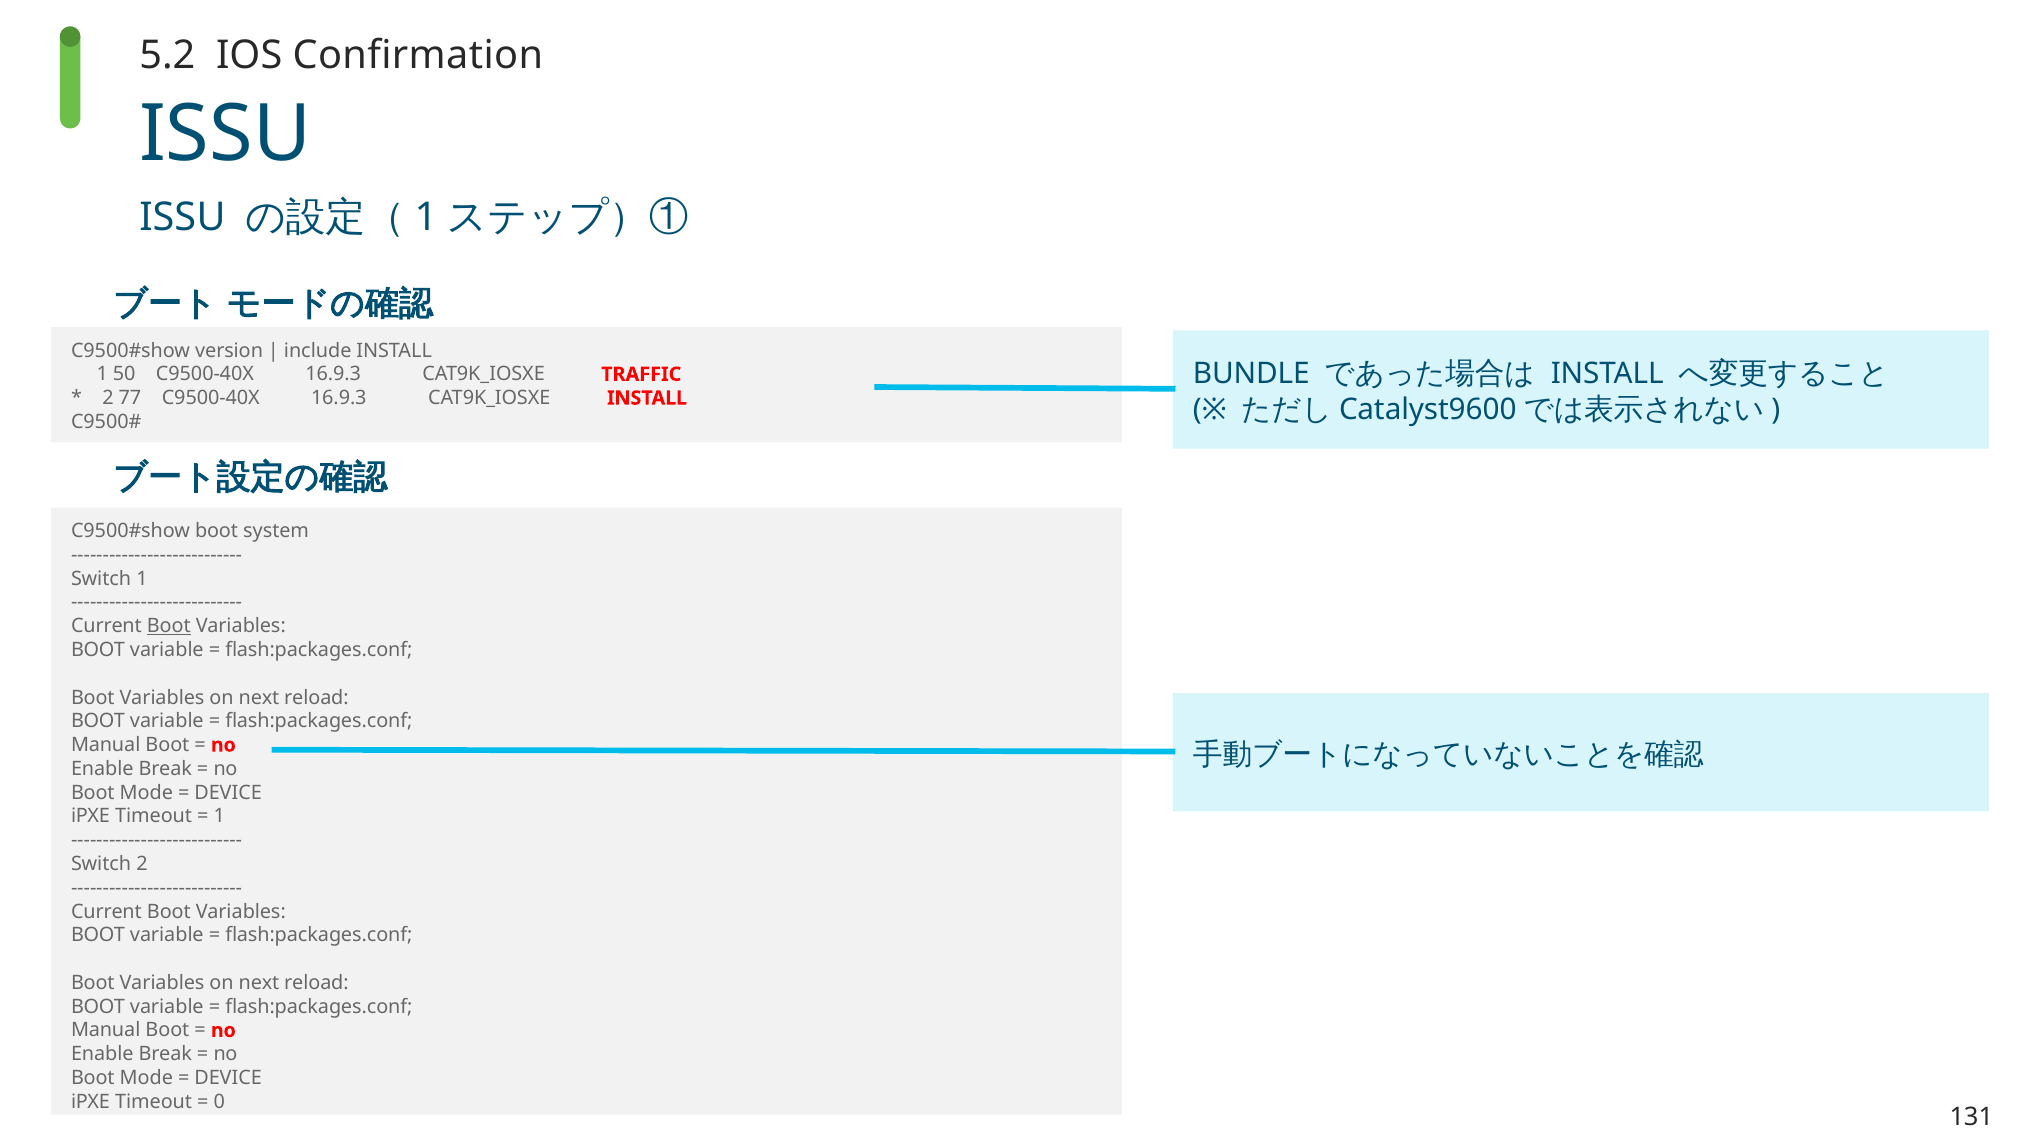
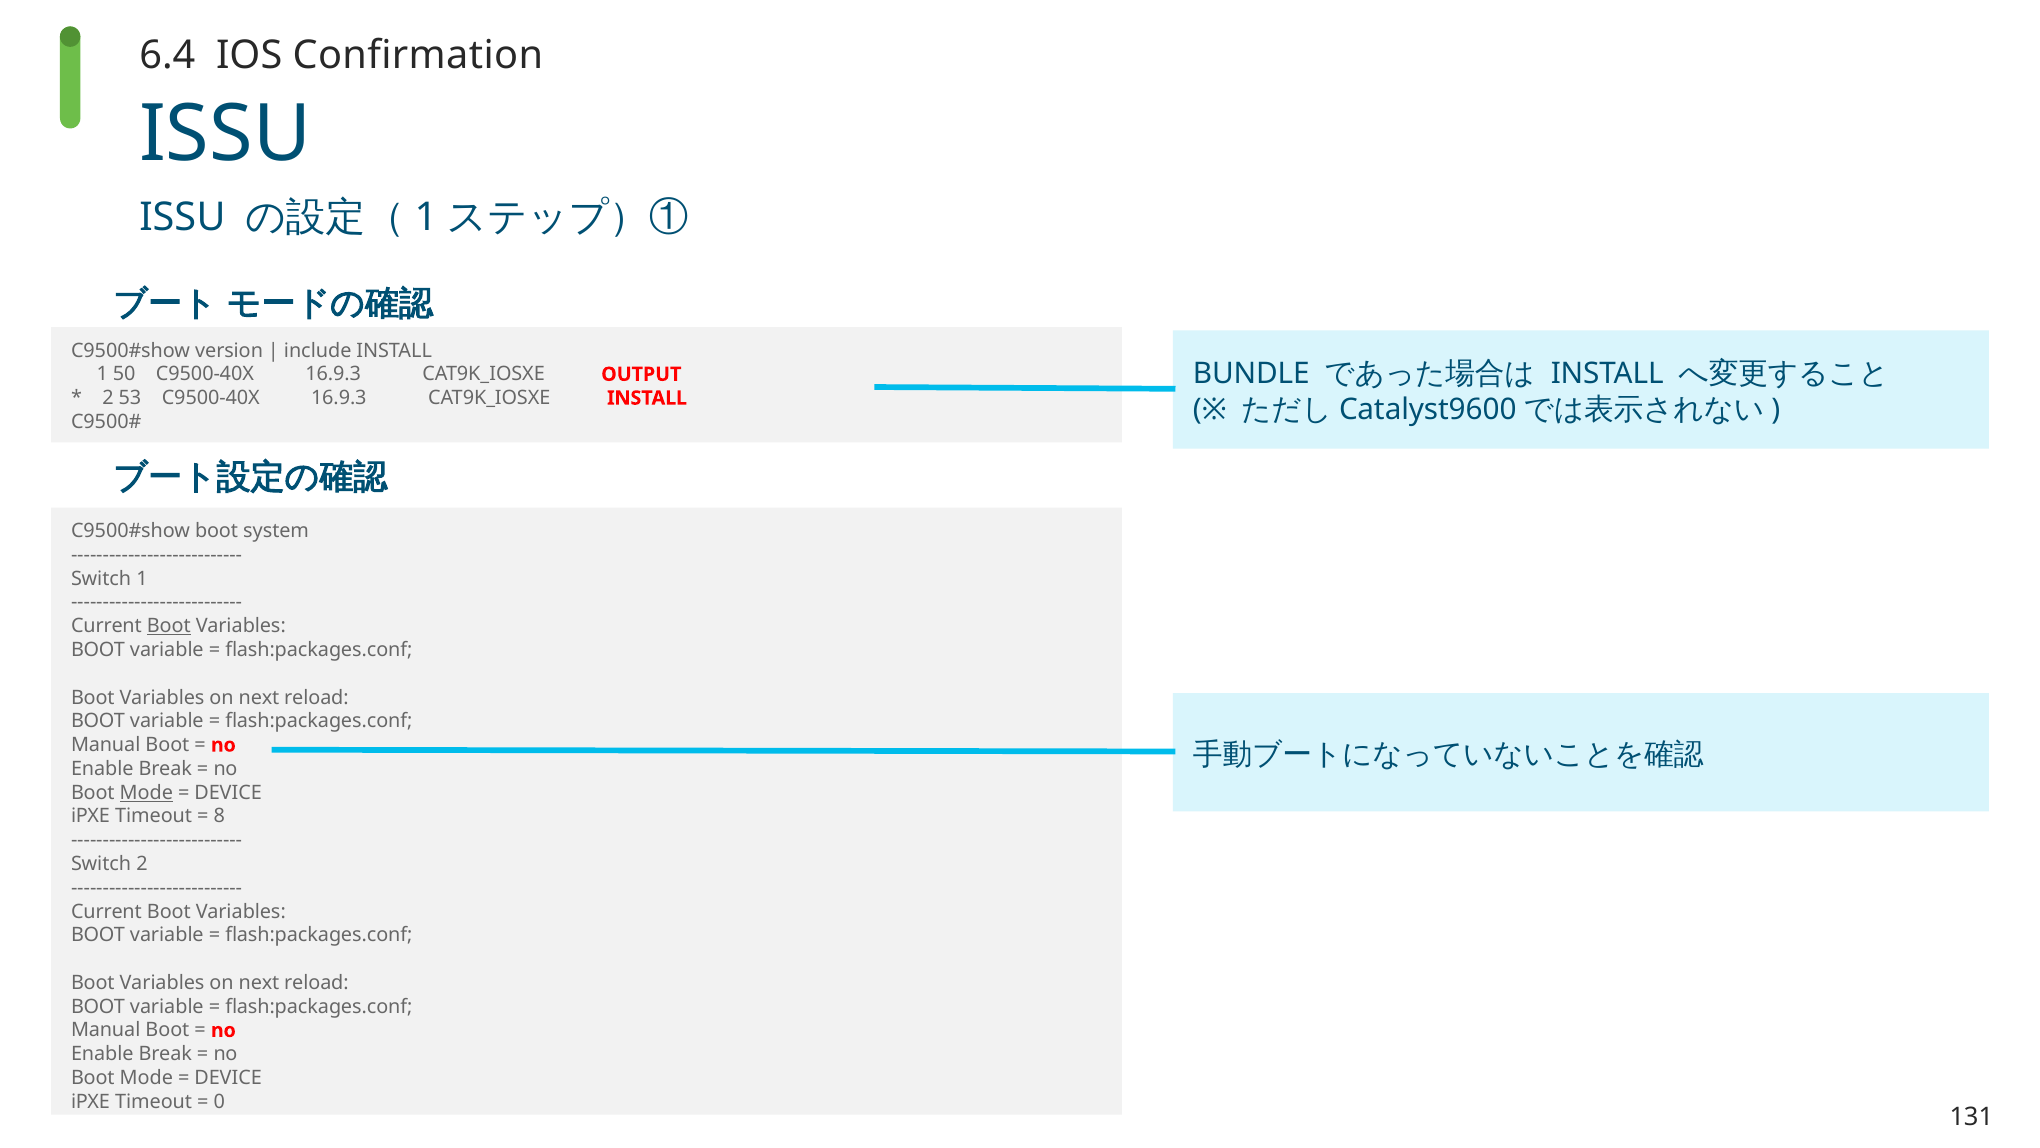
5.2: 5.2 -> 6.4
TRAFFIC: TRAFFIC -> OUTPUT
77: 77 -> 53
Mode at (146, 792) underline: none -> present
1 at (219, 816): 1 -> 8
